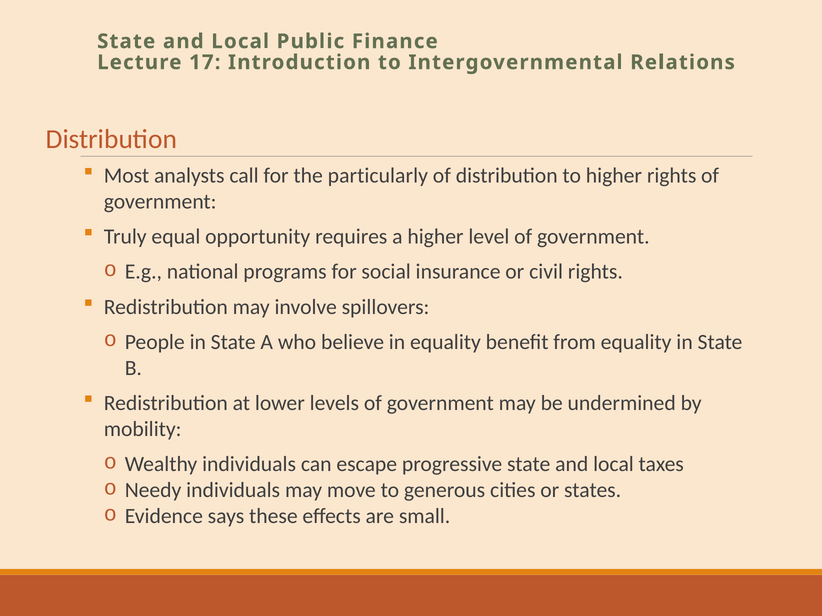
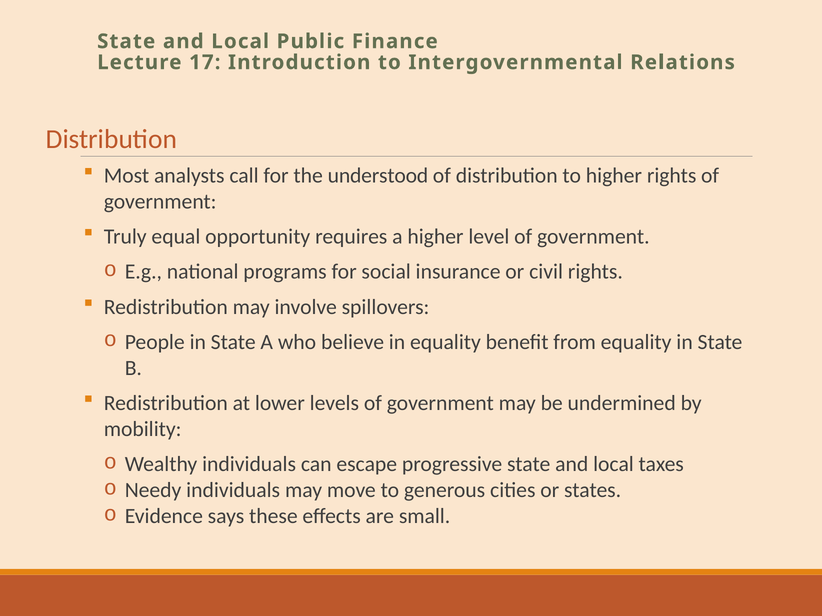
particularly: particularly -> understood
